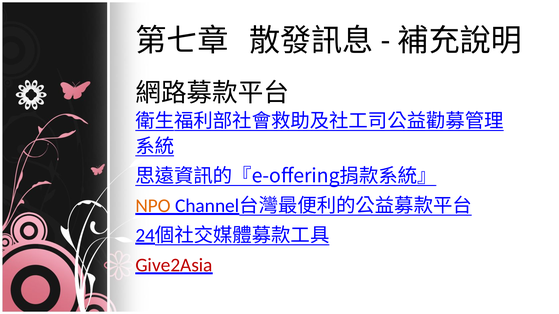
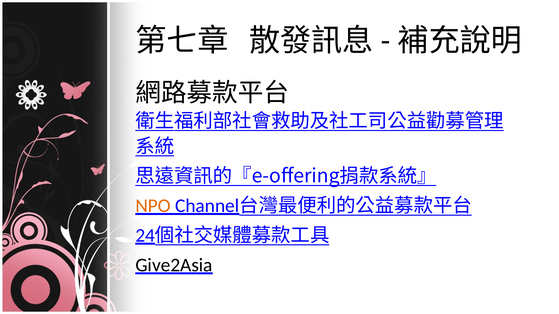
Give2Asia colour: red -> black
